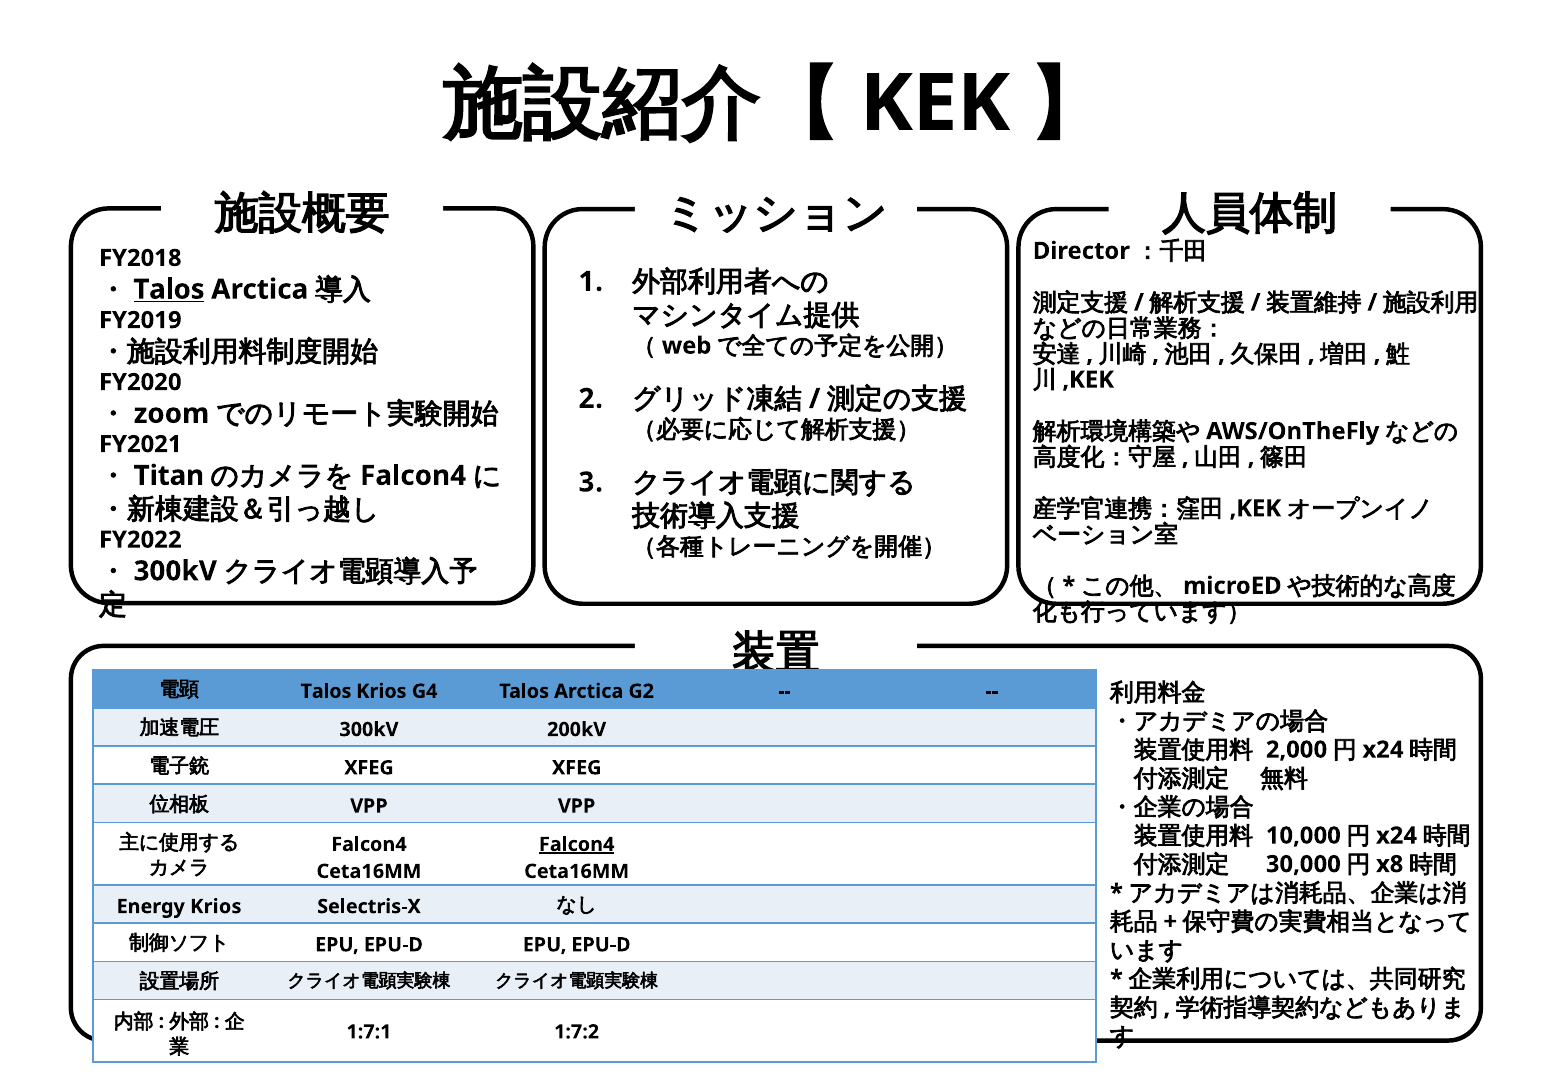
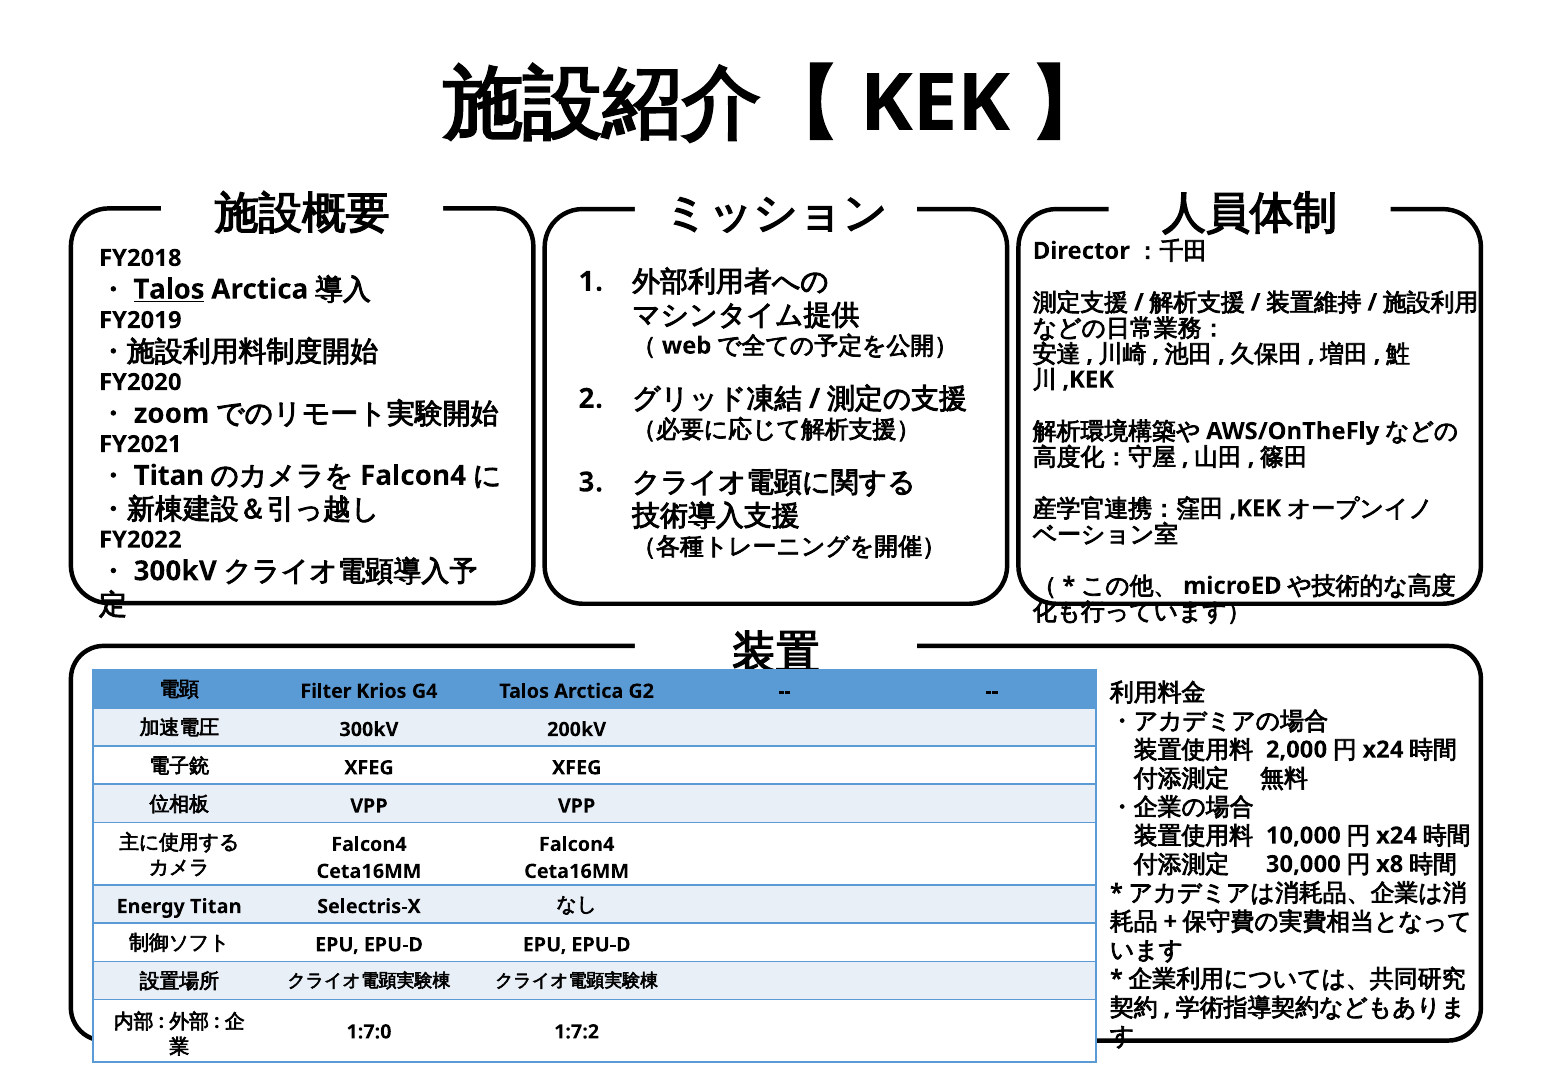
Talos at (326, 692): Talos -> Filter
Falcon4 at (577, 845) underline: present -> none
Energy Krios: Krios -> Titan
1:7:1: 1:7:1 -> 1:7:0
